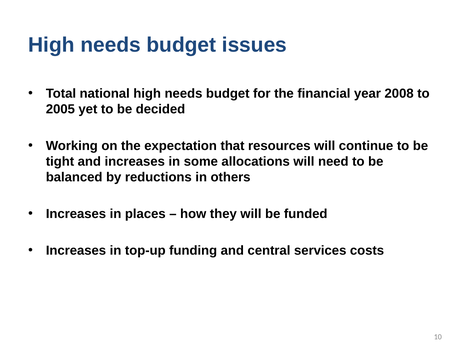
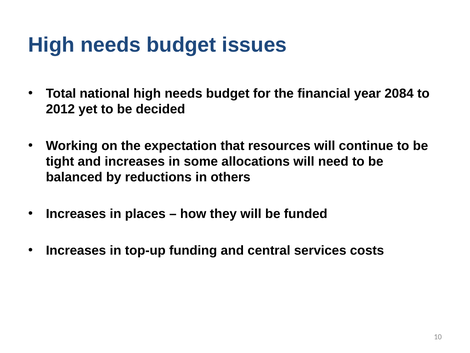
2008: 2008 -> 2084
2005: 2005 -> 2012
